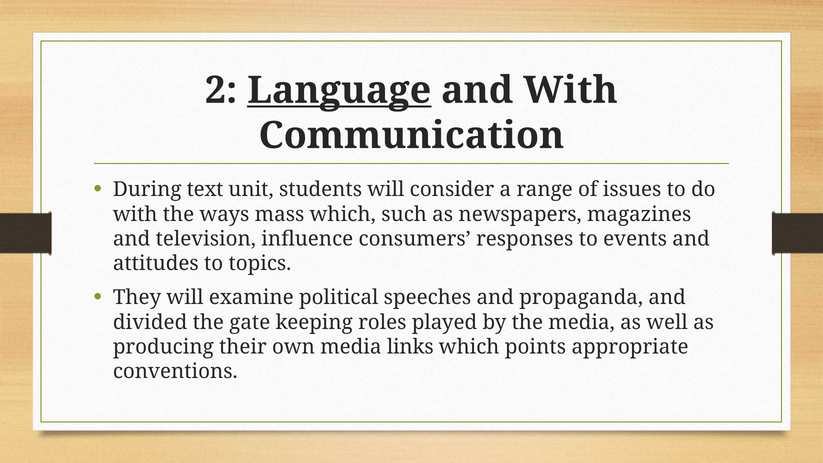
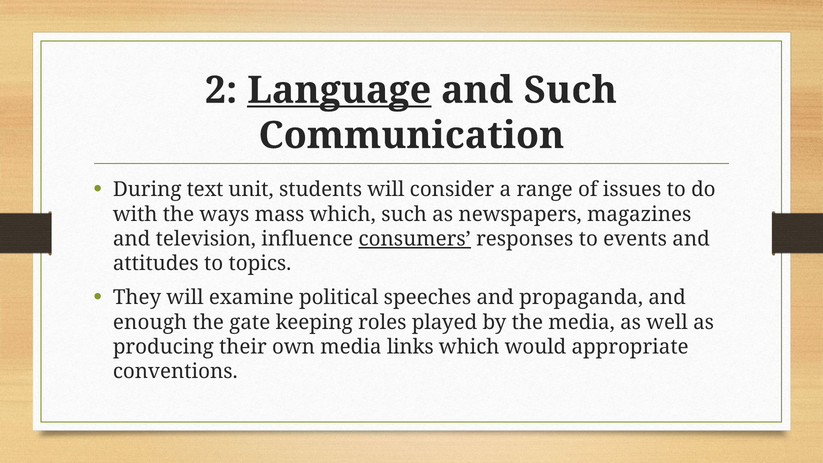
and With: With -> Such
consumers underline: none -> present
divided: divided -> enough
points: points -> would
